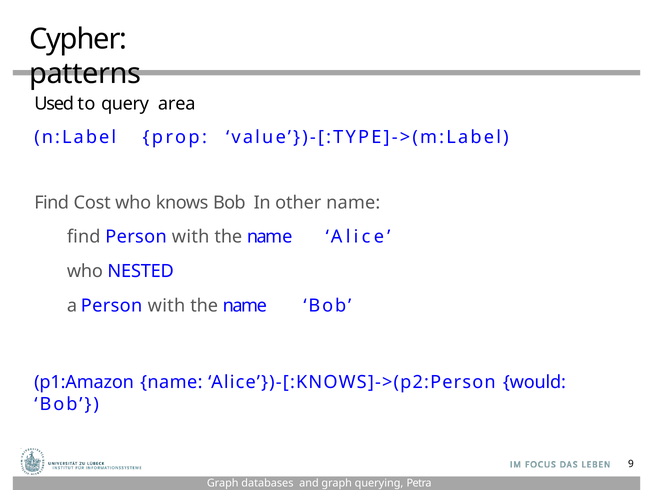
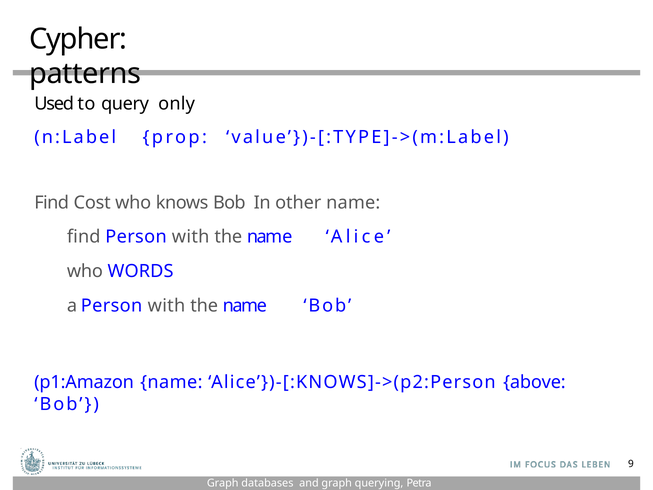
area: area -> only
NESTED: NESTED -> WORDS
would: would -> above
